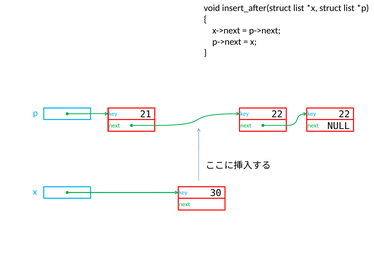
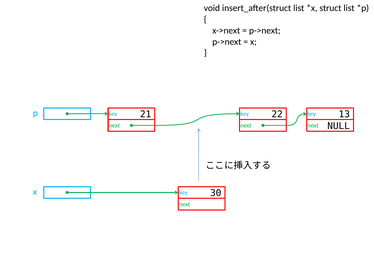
21 22: 22 -> 13
